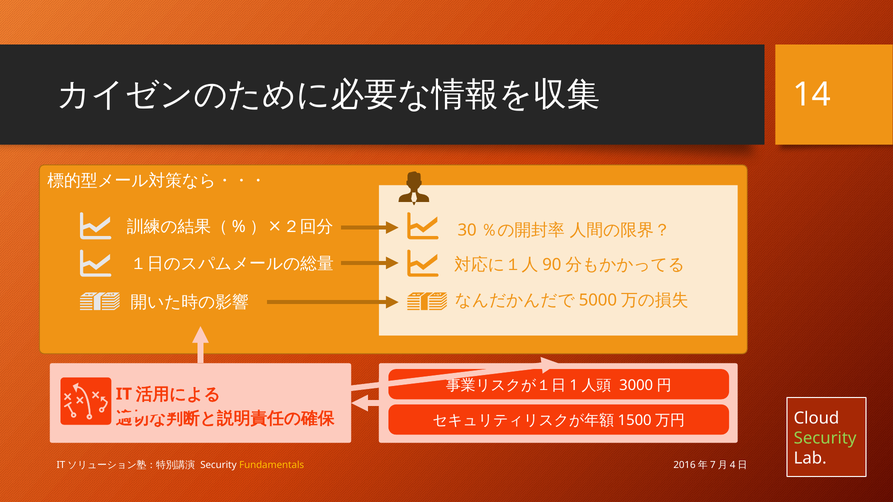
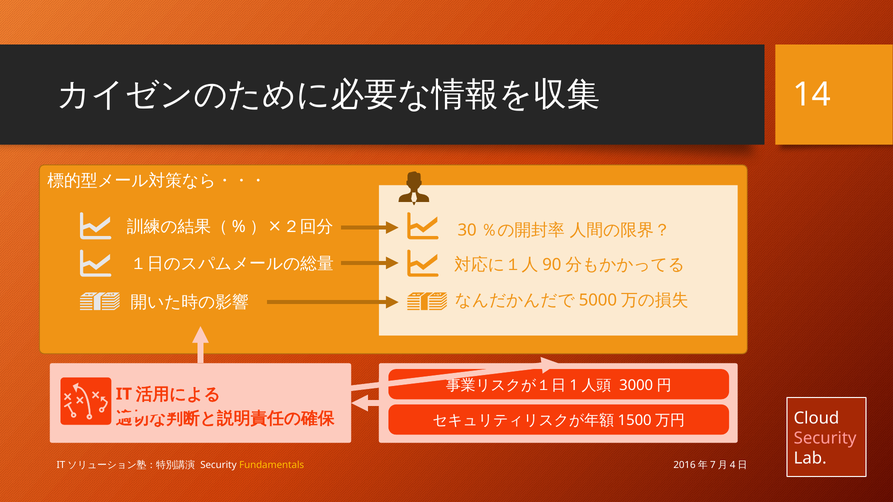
Security at (825, 438) colour: light green -> pink
